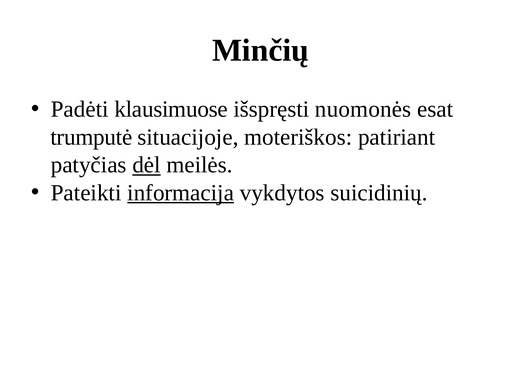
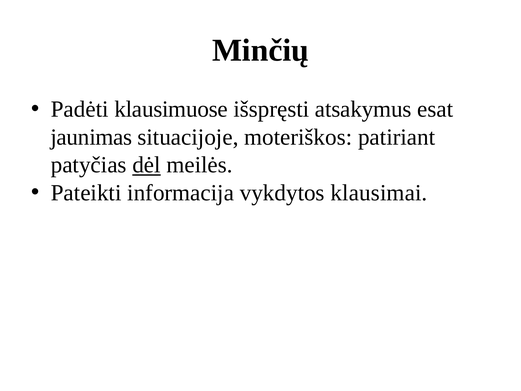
nuomonės: nuomonės -> atsakymus
trumputė: trumputė -> jaunimas
informacija underline: present -> none
suicidinių: suicidinių -> klausimai
